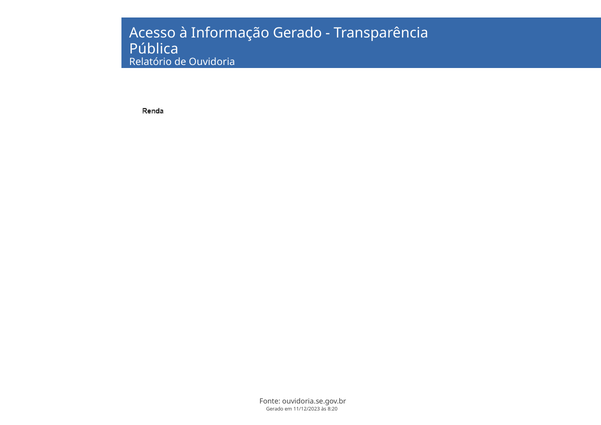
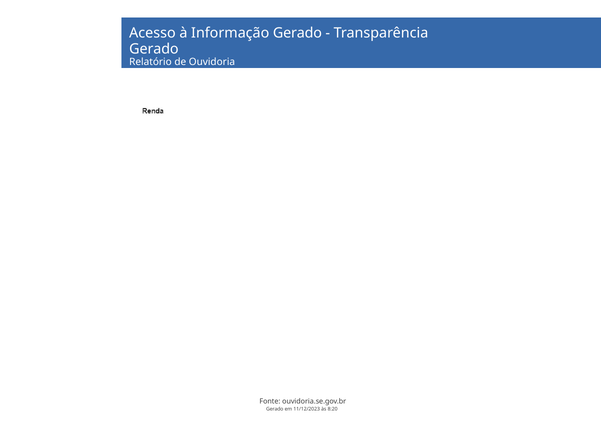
Pública at (154, 49): Pública -> Gerado
